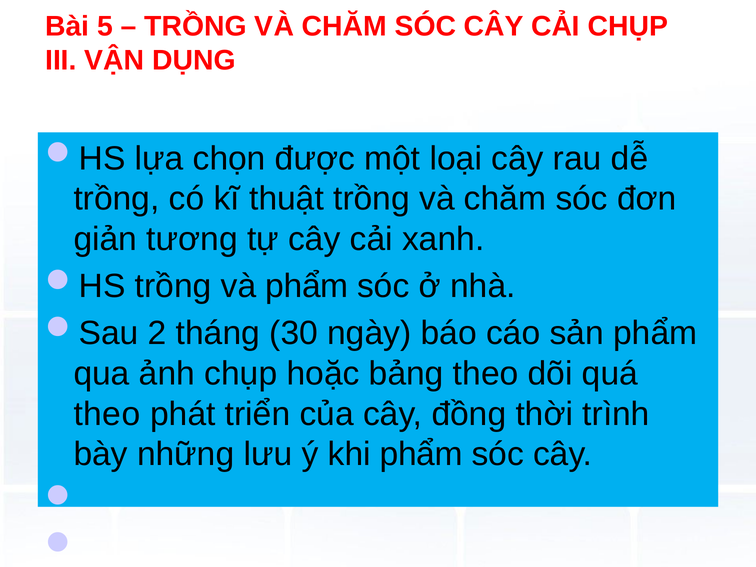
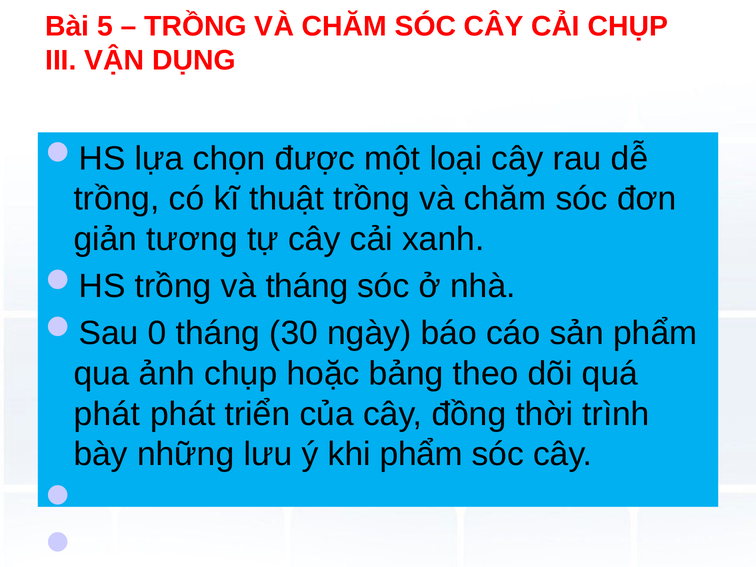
và phẩm: phẩm -> tháng
2: 2 -> 0
theo at (107, 414): theo -> phát
